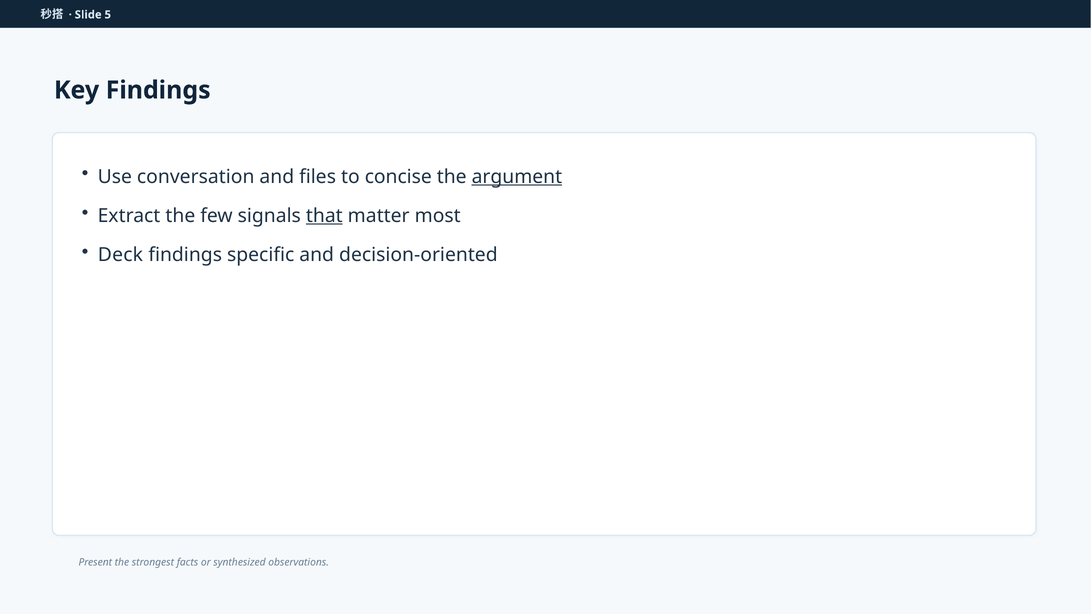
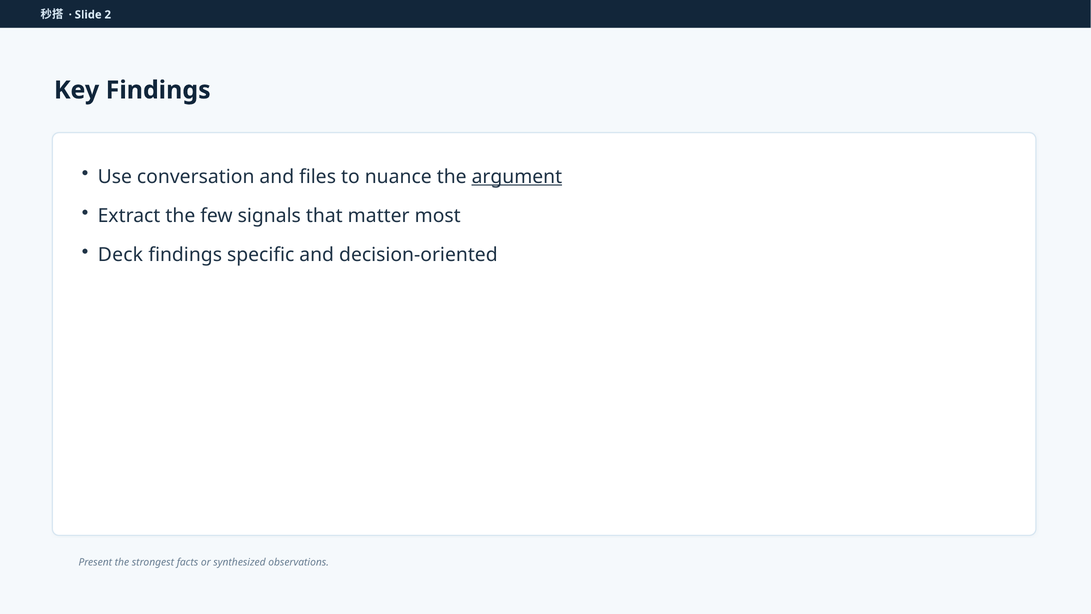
5: 5 -> 2
concise: concise -> nuance
that underline: present -> none
